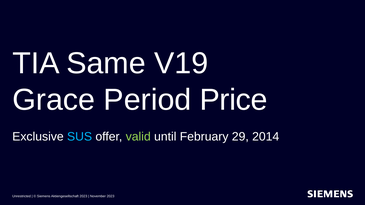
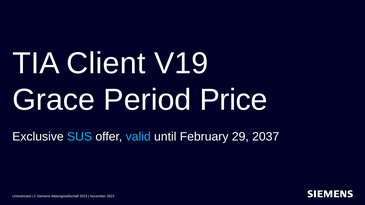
Same: Same -> Client
valid colour: light green -> light blue
2014: 2014 -> 2037
